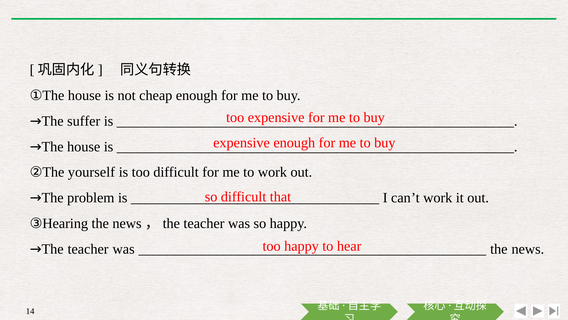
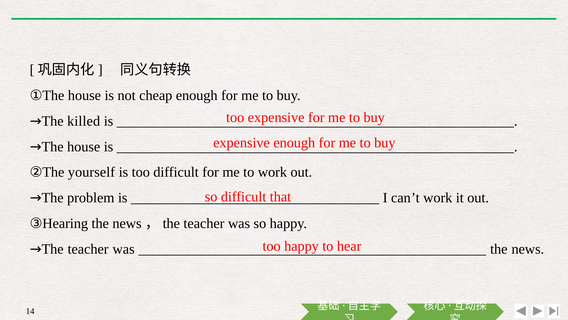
suffer: suffer -> killed
